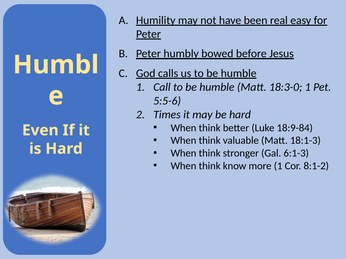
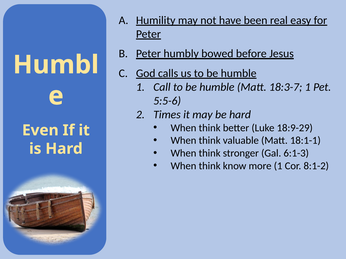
18:3-0: 18:3-0 -> 18:3-7
18:9-84: 18:9-84 -> 18:9-29
18:1-3: 18:1-3 -> 18:1-1
